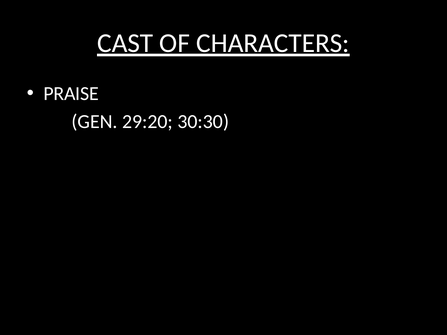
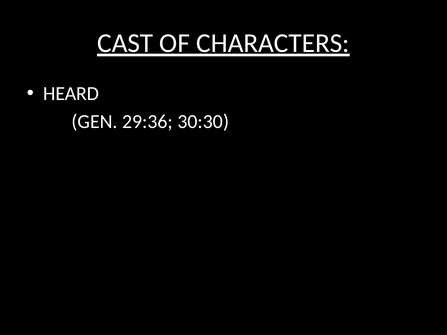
PRAISE: PRAISE -> HEARD
29:20: 29:20 -> 29:36
